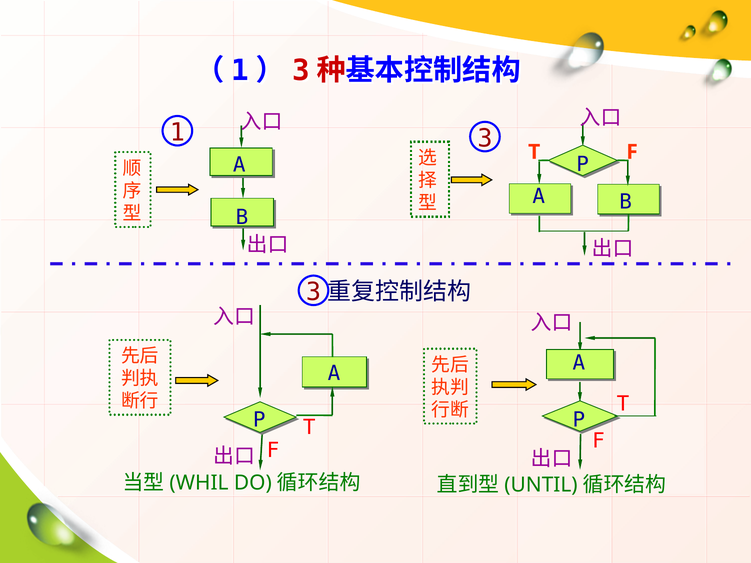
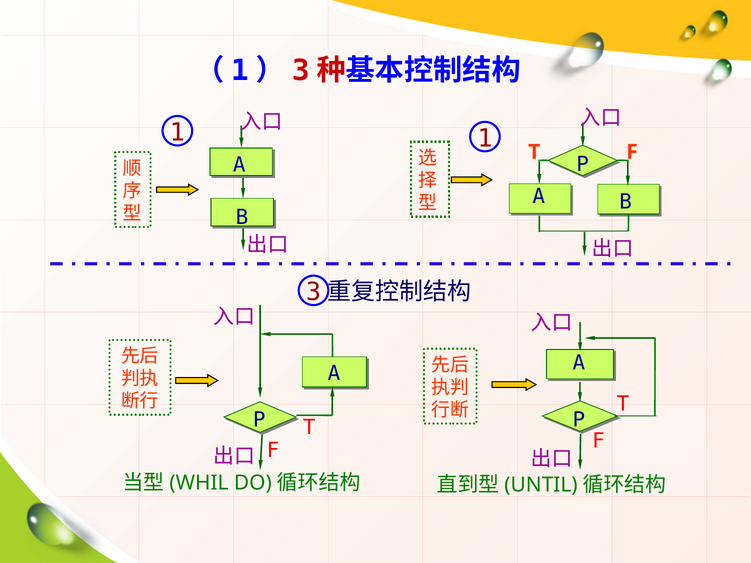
1 3: 3 -> 1
